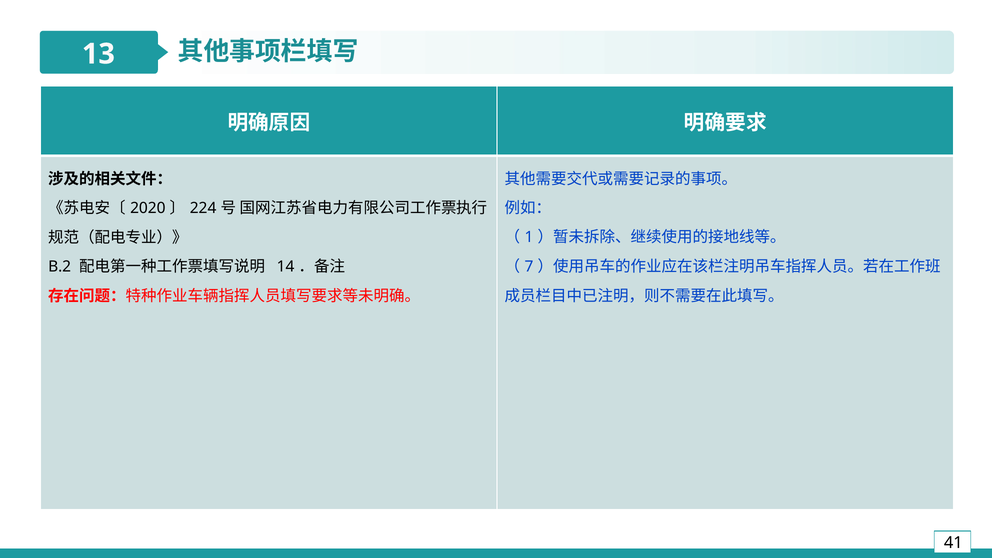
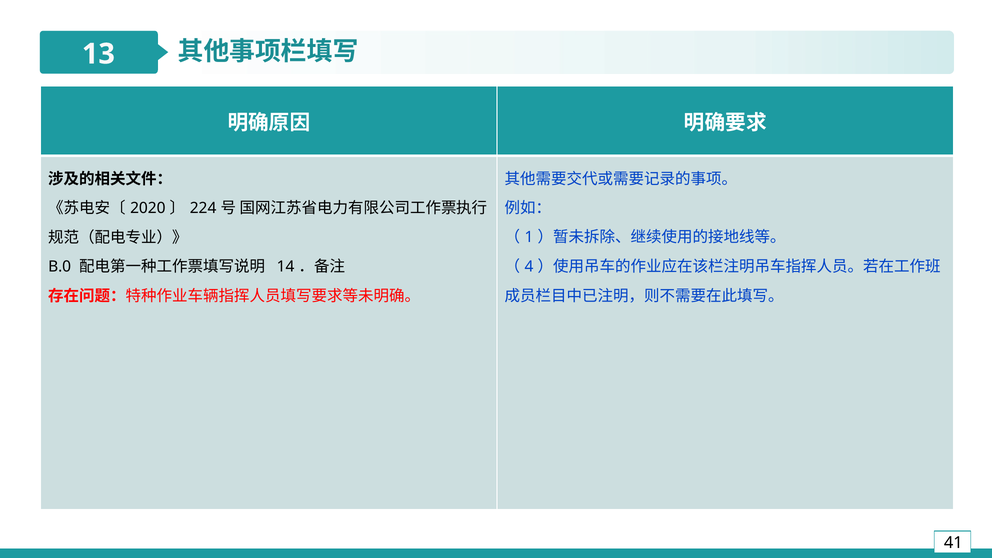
7: 7 -> 4
B.2: B.2 -> B.0
